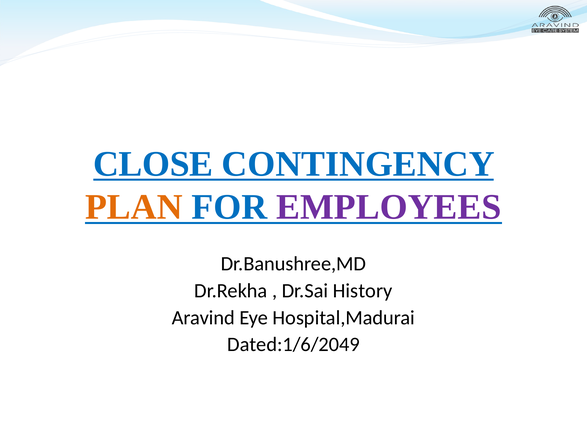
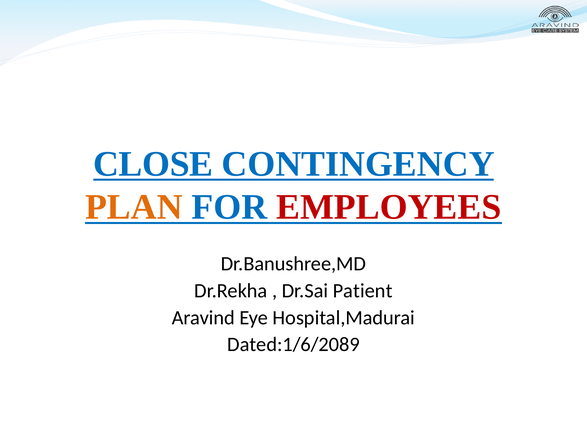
EMPLOYEES colour: purple -> red
History: History -> Patient
Dated:1/6/2049: Dated:1/6/2049 -> Dated:1/6/2089
